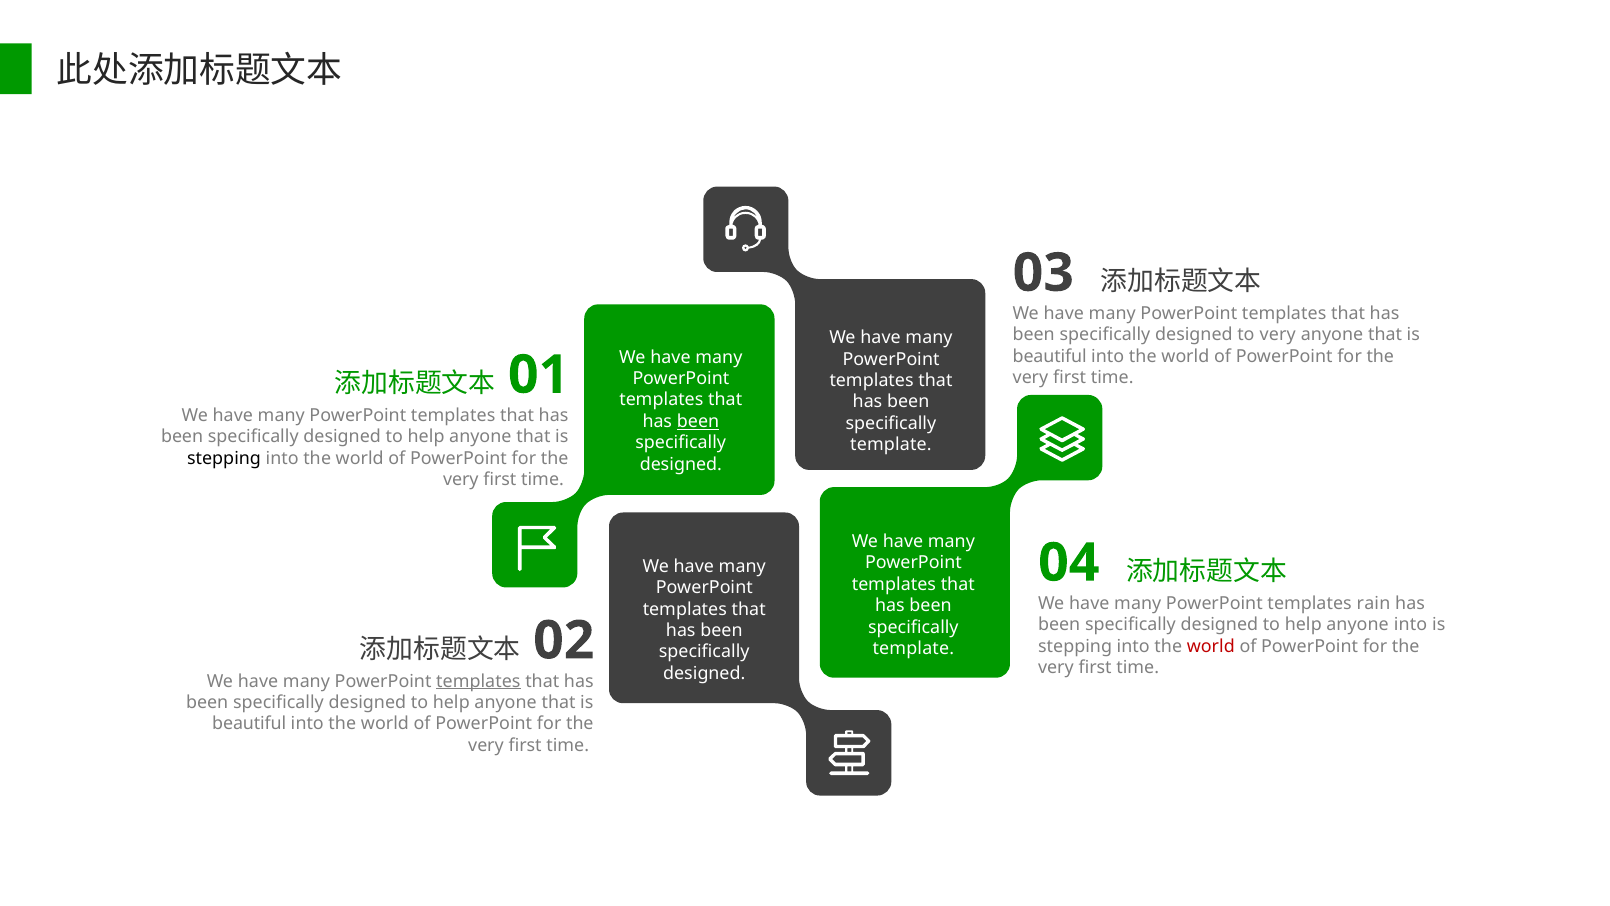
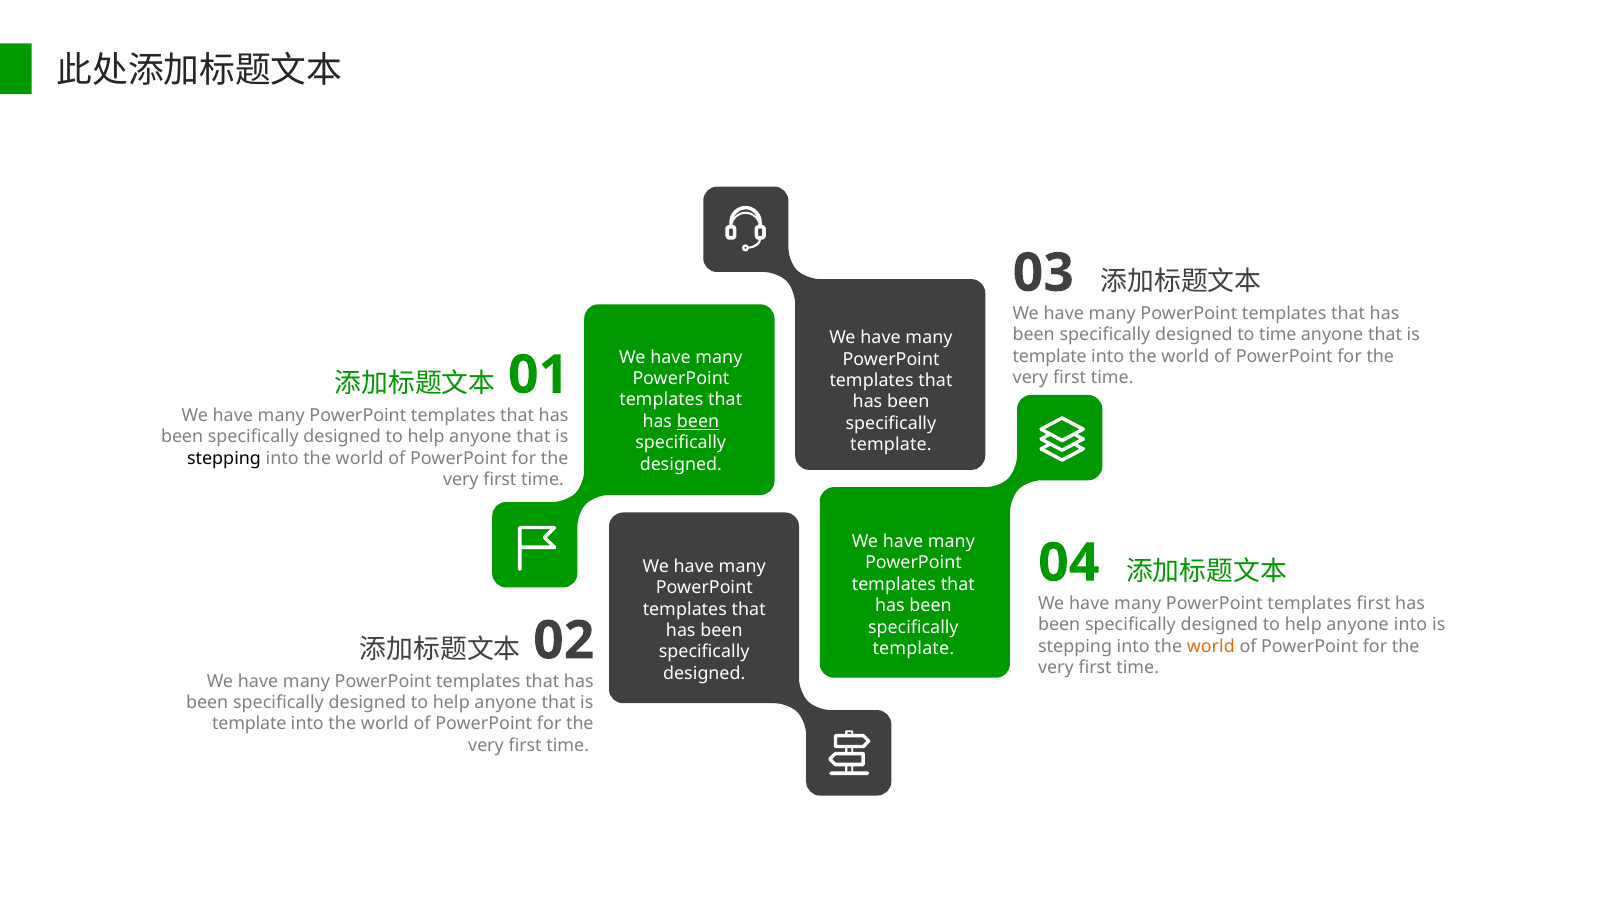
to very: very -> time
beautiful at (1050, 356): beautiful -> template
templates rain: rain -> first
world at (1211, 646) colour: red -> orange
templates at (478, 681) underline: present -> none
beautiful at (249, 723): beautiful -> template
